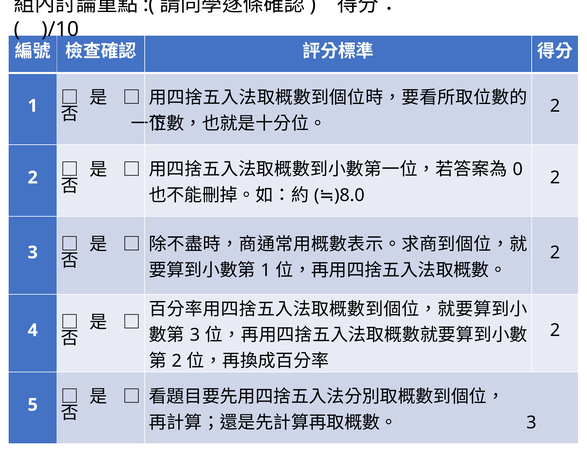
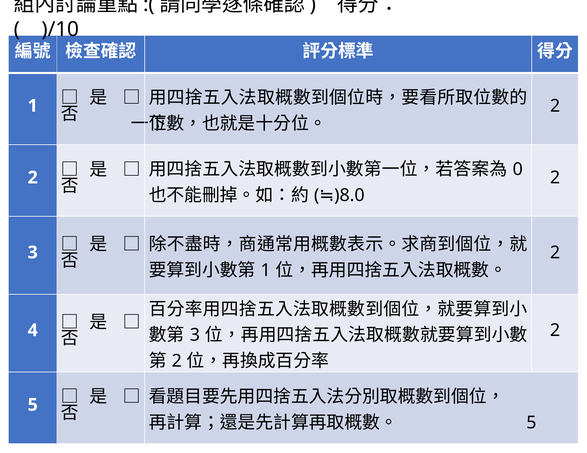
3 at (531, 423): 3 -> 5
